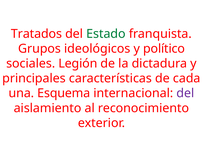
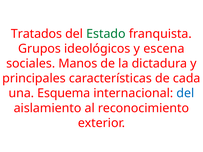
político: político -> escena
Legión: Legión -> Manos
del at (185, 93) colour: purple -> blue
